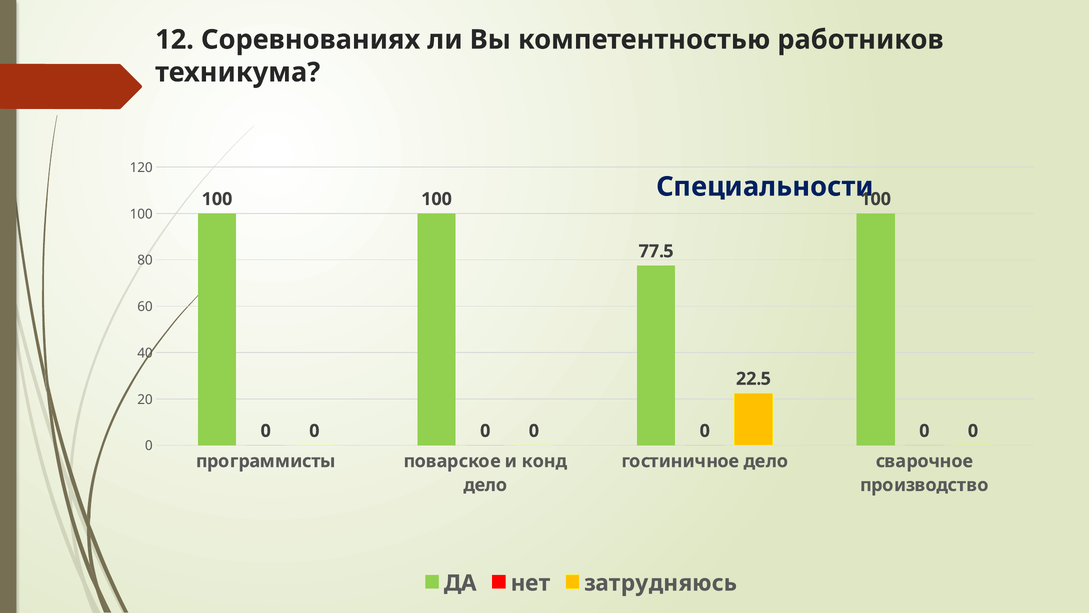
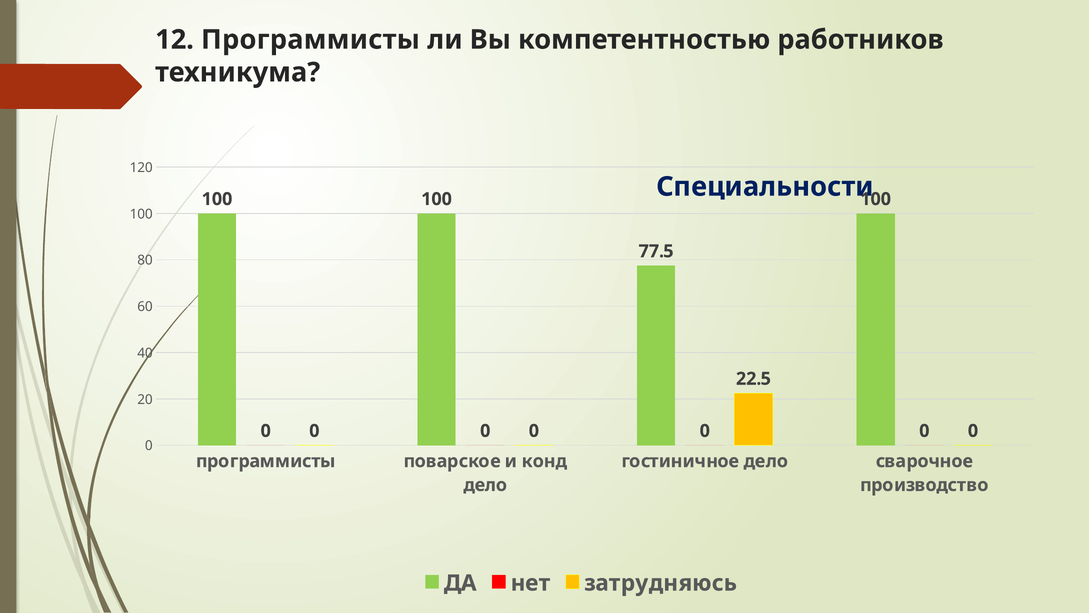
12 Соревнованиях: Соревнованиях -> Программисты
